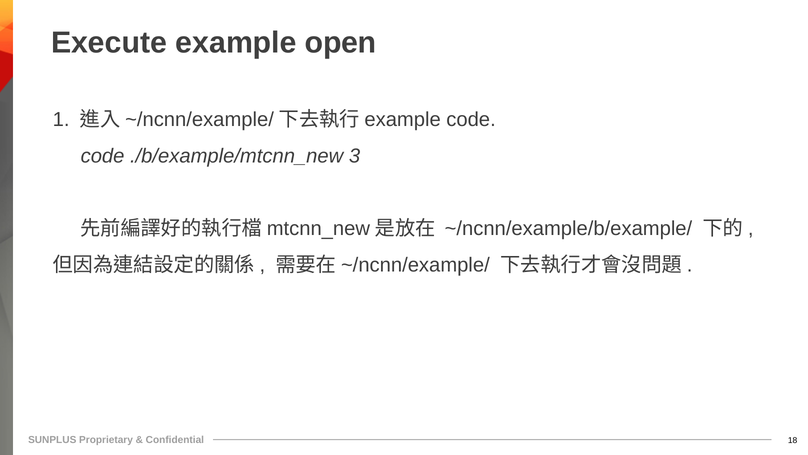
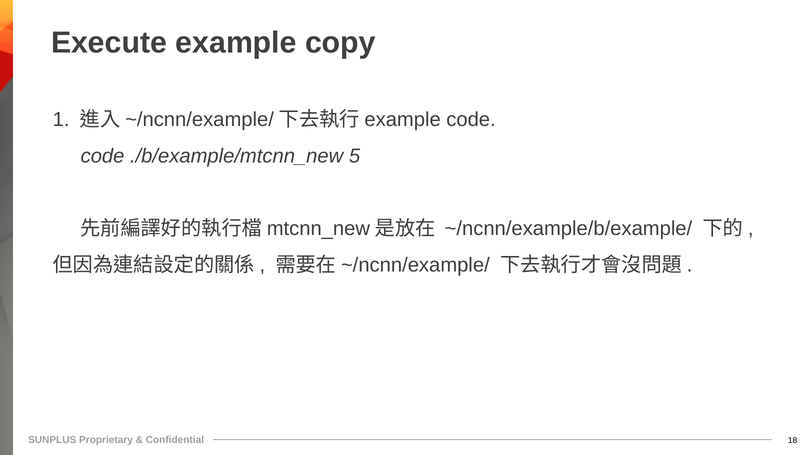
open: open -> copy
3: 3 -> 5
